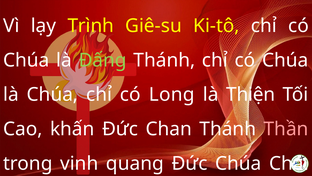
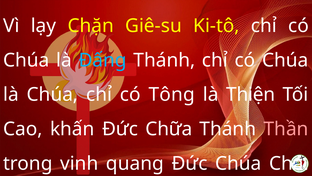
Trình: Trình -> Chặn
Đấng colour: light green -> light blue
Long: Long -> Tông
Chan: Chan -> Chữa
